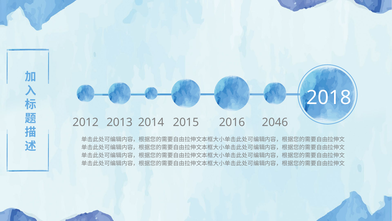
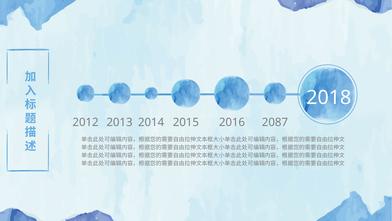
2046: 2046 -> 2087
